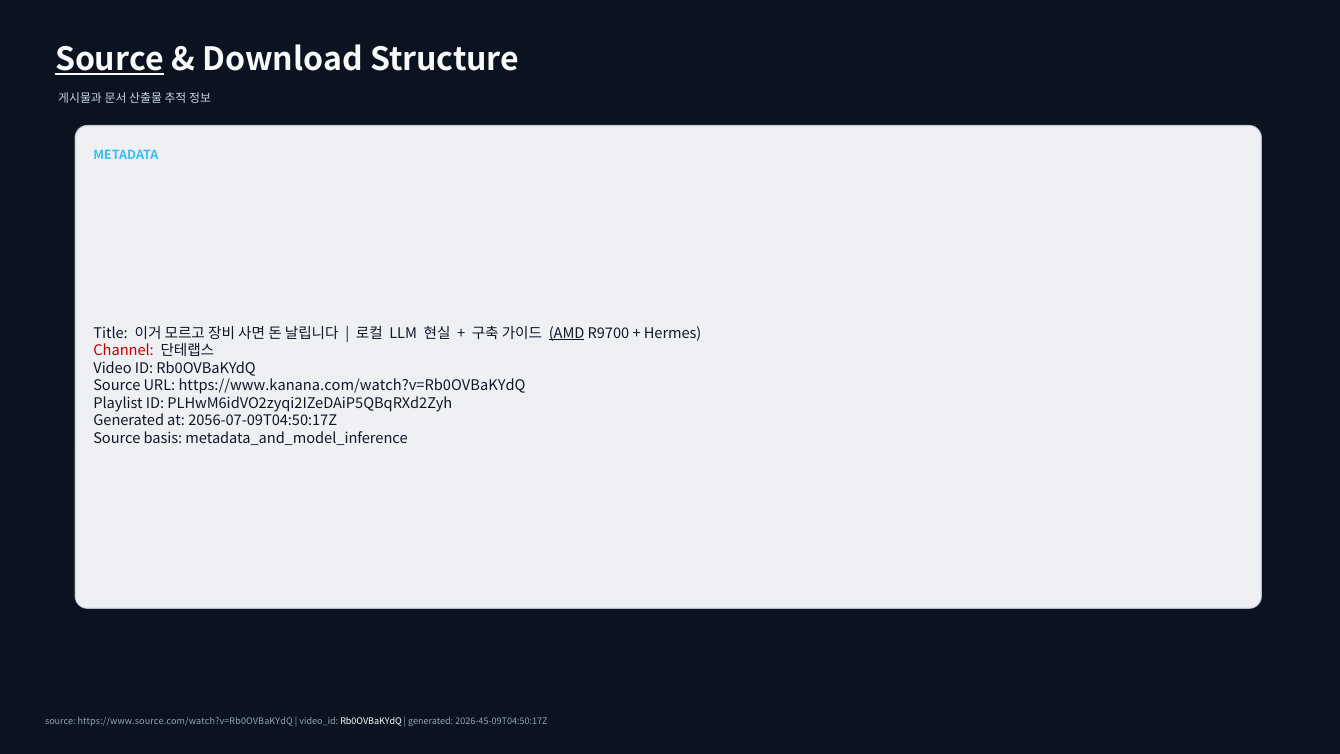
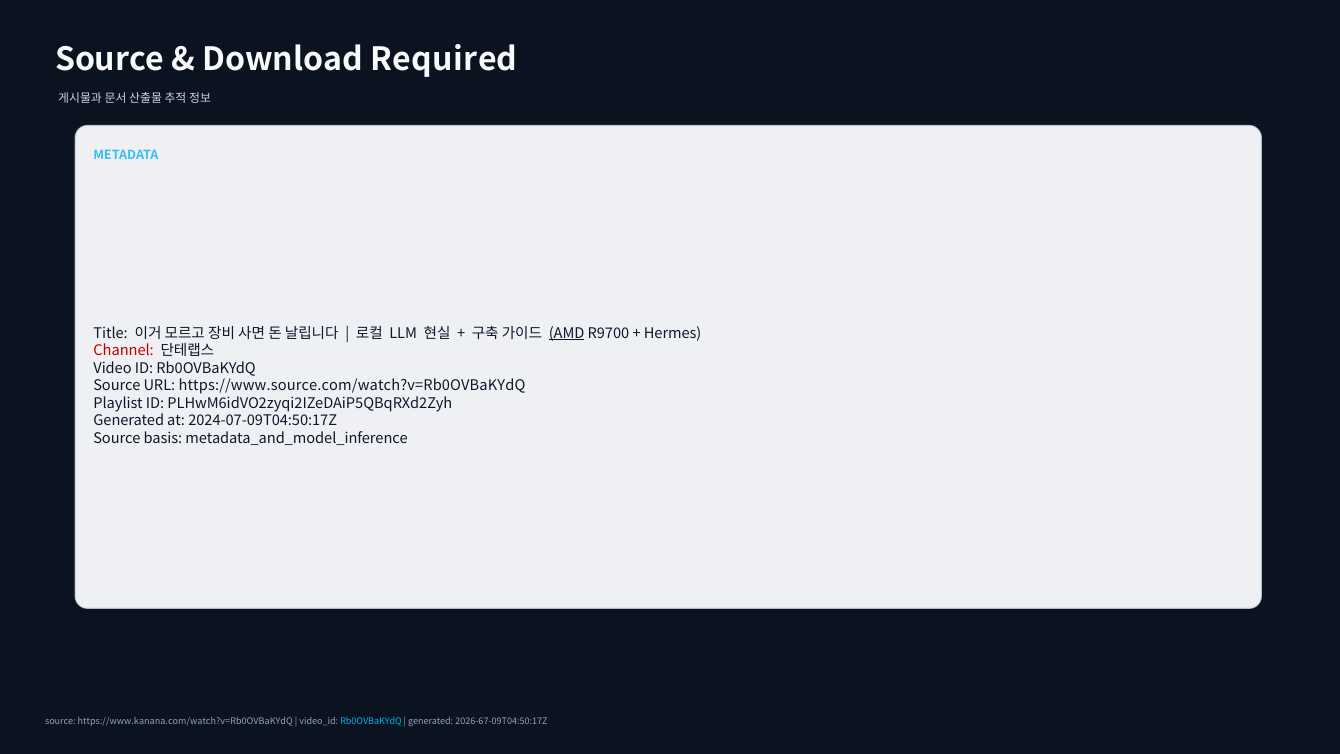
Source at (110, 60) underline: present -> none
Structure: Structure -> Required
https://www.kanana.com/watch?v=Rb0OVBaKYdQ: https://www.kanana.com/watch?v=Rb0OVBaKYdQ -> https://www.source.com/watch?v=Rb0OVBaKYdQ
2056-07-09T04:50:17Z: 2056-07-09T04:50:17Z -> 2024-07-09T04:50:17Z
https://www.source.com/watch?v=Rb0OVBaKYdQ: https://www.source.com/watch?v=Rb0OVBaKYdQ -> https://www.kanana.com/watch?v=Rb0OVBaKYdQ
Rb0OVBaKYdQ at (371, 722) colour: white -> light blue
2026-45-09T04:50:17Z: 2026-45-09T04:50:17Z -> 2026-67-09T04:50:17Z
